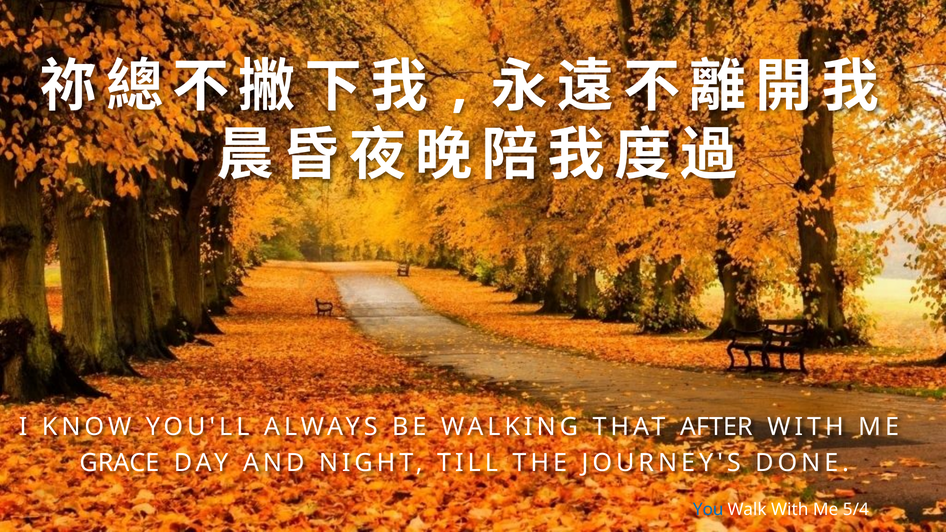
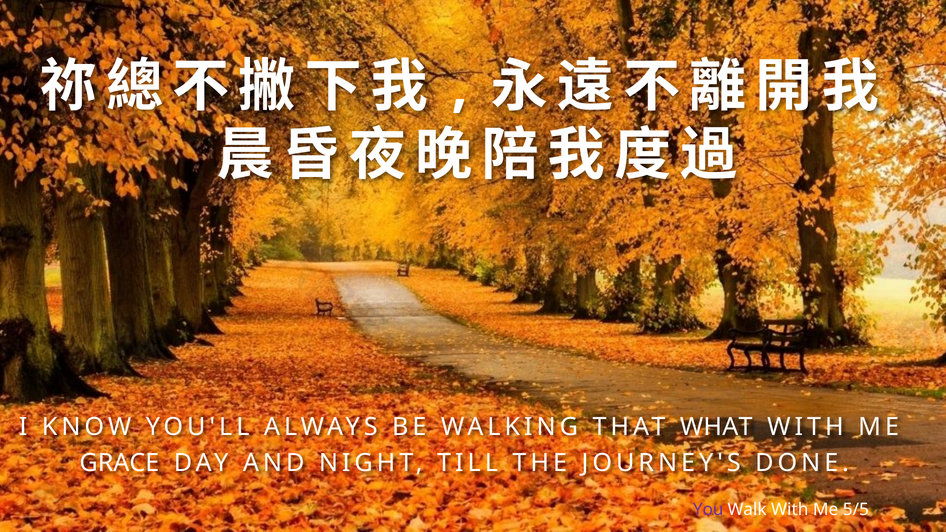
AFTER: AFTER -> WHAT
You colour: blue -> purple
5/4: 5/4 -> 5/5
